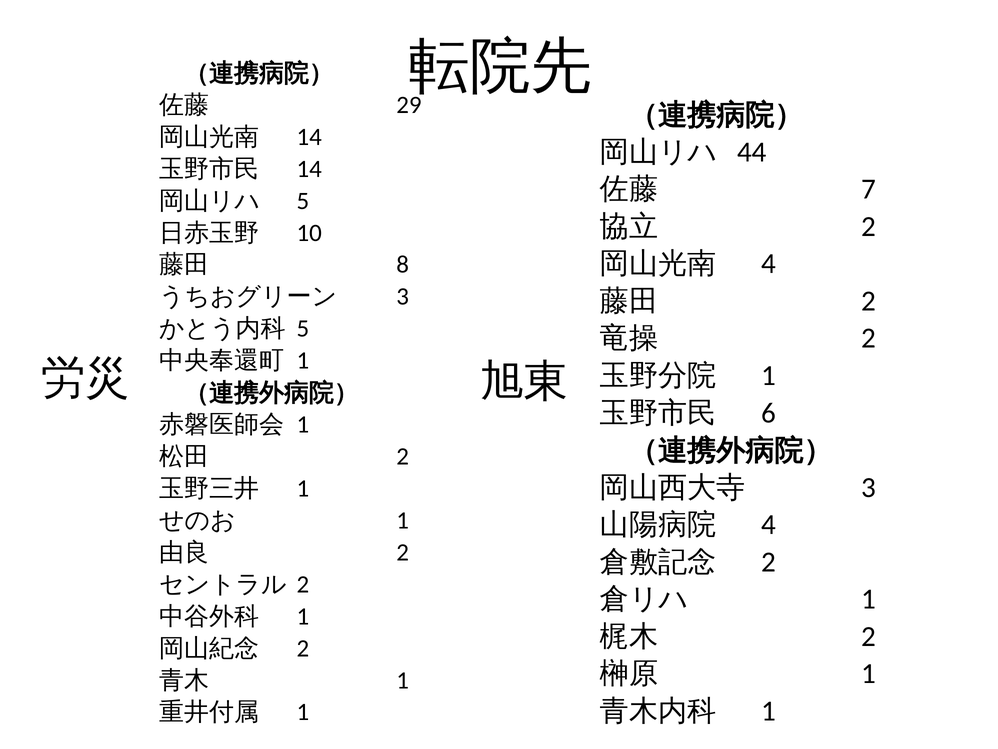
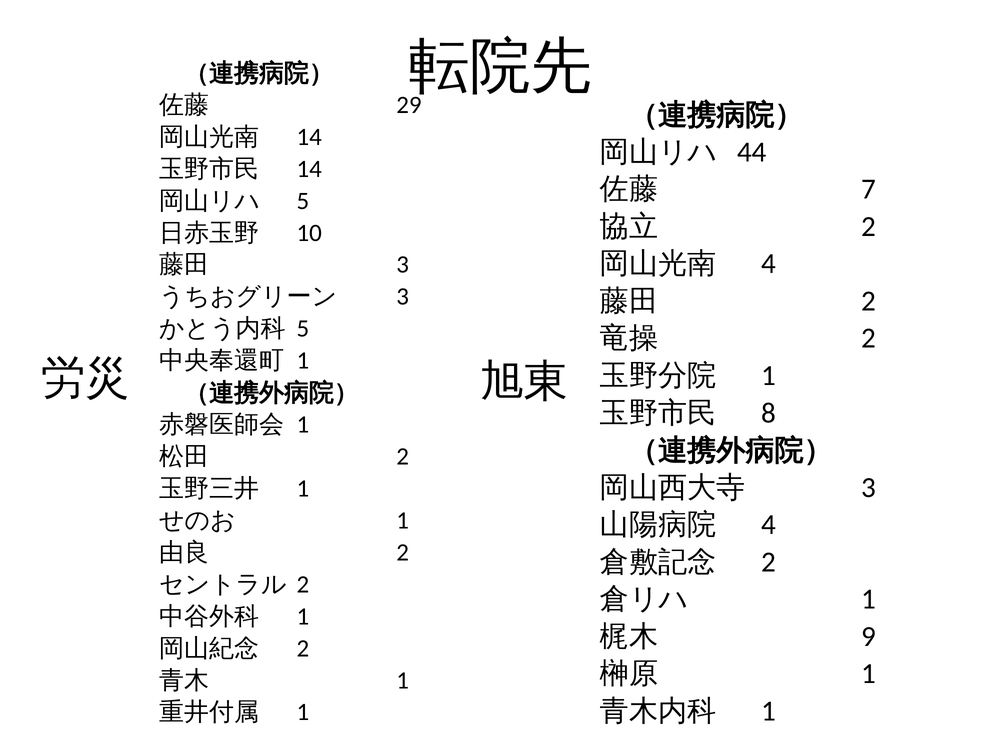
8 at (403, 265): 8 -> 3
6: 6 -> 8
2 at (869, 636): 2 -> 9
